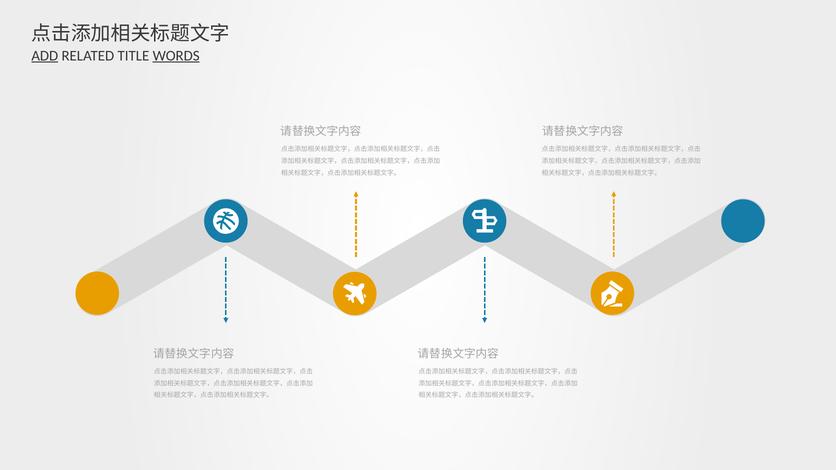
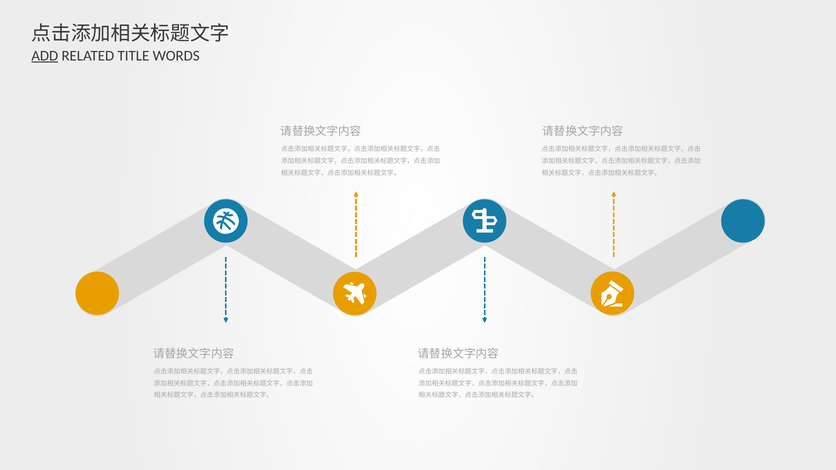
WORDS underline: present -> none
